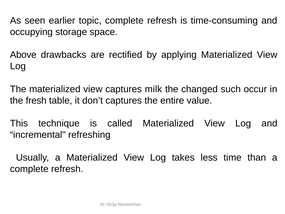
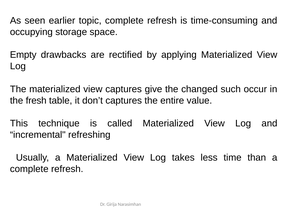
Above: Above -> Empty
milk: milk -> give
